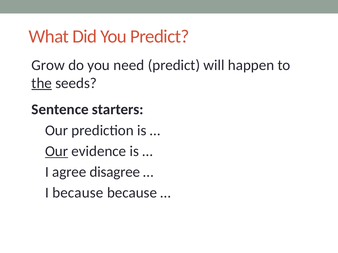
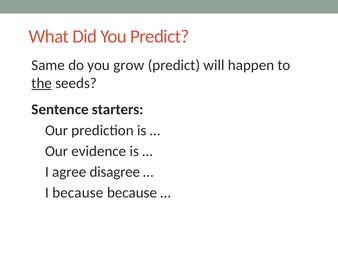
Grow: Grow -> Same
need: need -> grow
Our at (57, 151) underline: present -> none
